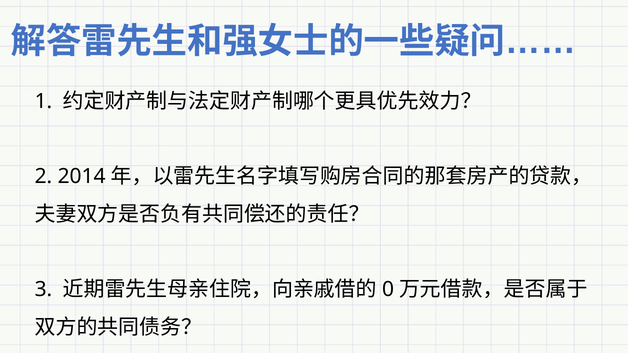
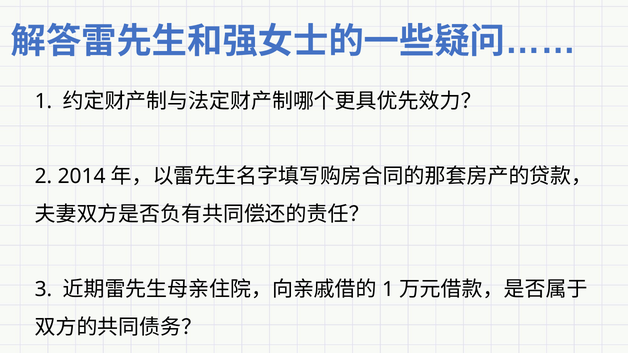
0 at (388, 290): 0 -> 1
